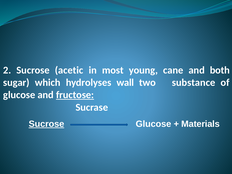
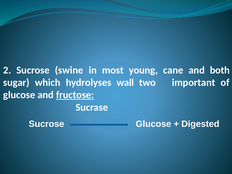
acetic: acetic -> swine
substance: substance -> important
Sucrose at (46, 124) underline: present -> none
Materials: Materials -> Digested
